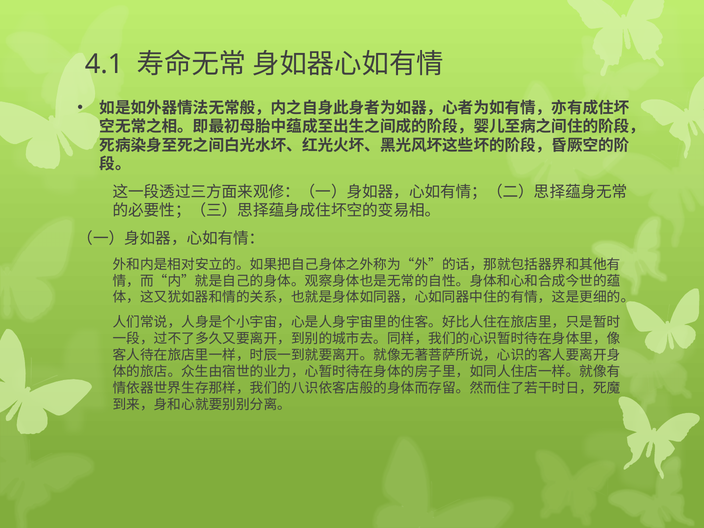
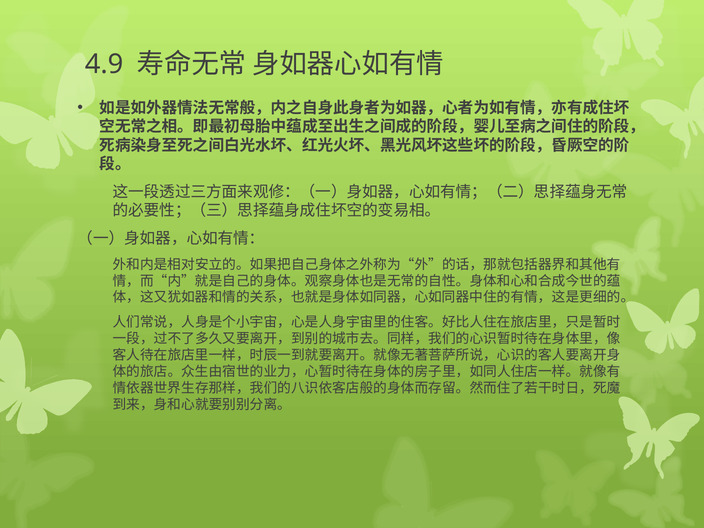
4.1: 4.1 -> 4.9
